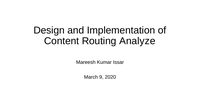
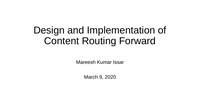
Analyze: Analyze -> Forward
